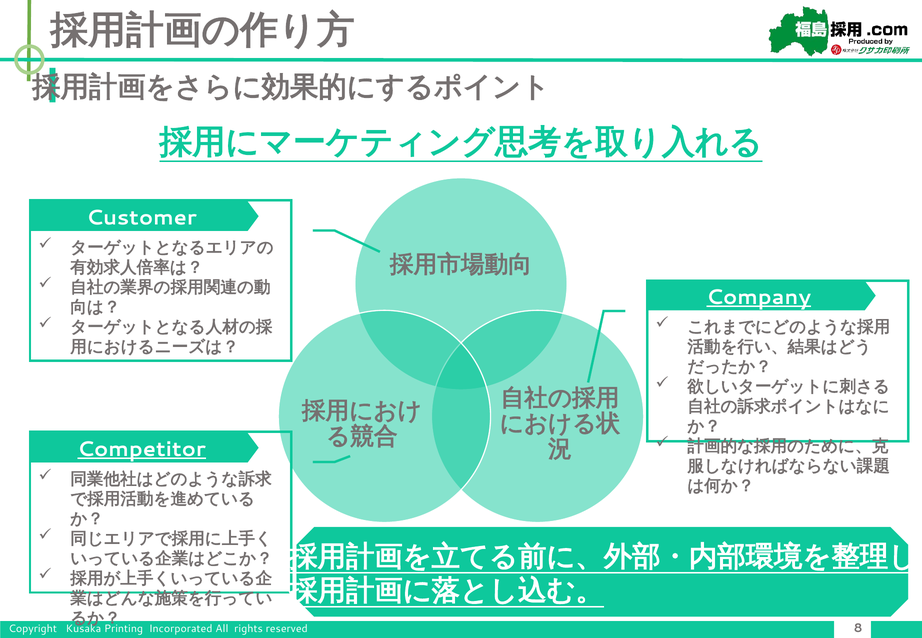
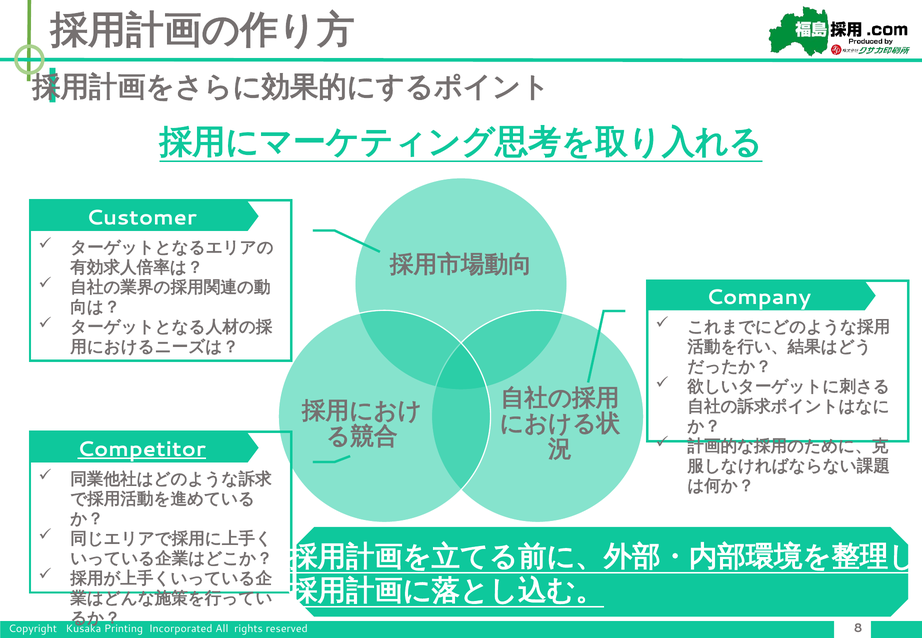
Company underline: present -> none
